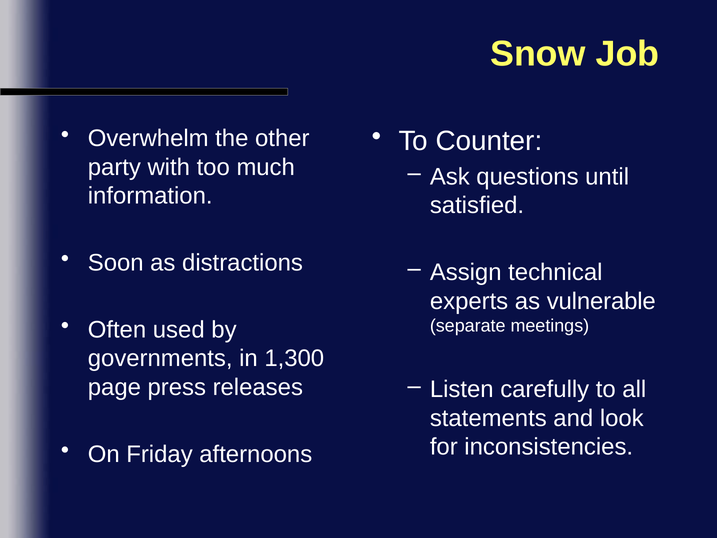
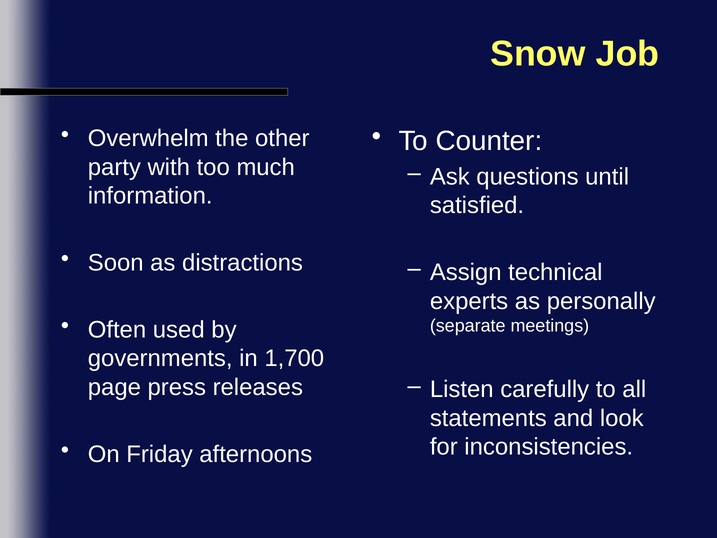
vulnerable: vulnerable -> personally
1,300: 1,300 -> 1,700
